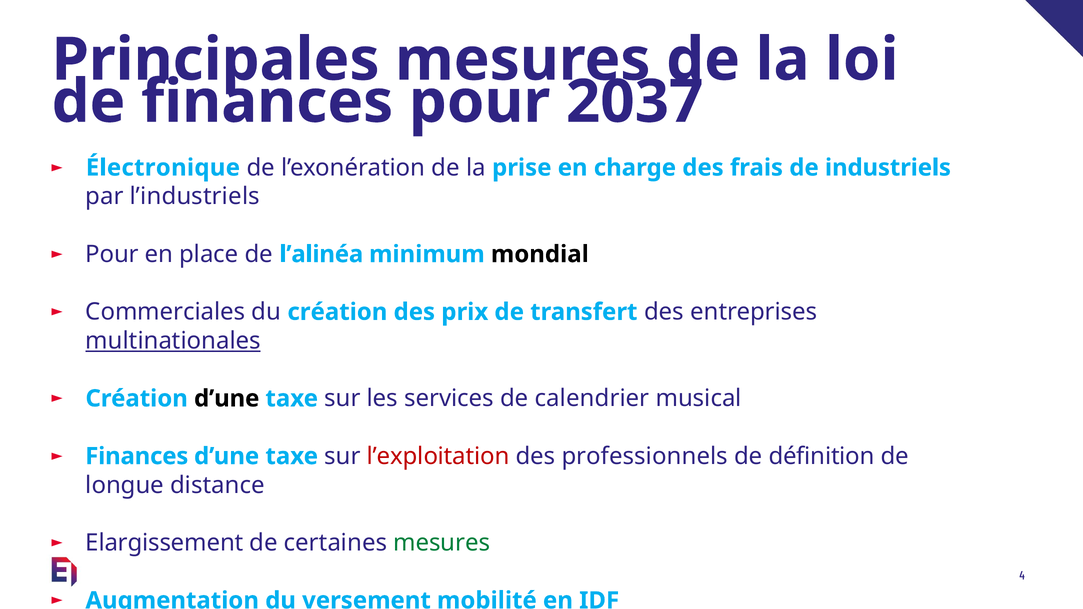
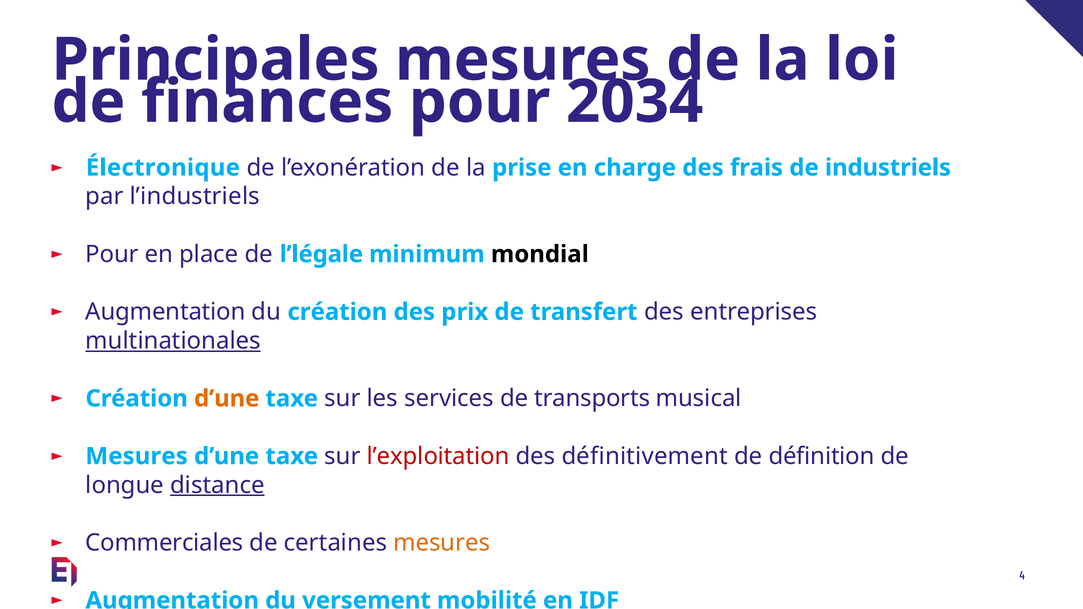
2037: 2037 -> 2034
l’alinéa: l’alinéa -> l’légale
Commerciales at (165, 312): Commerciales -> Augmentation
d’une at (227, 399) colour: black -> orange
calendrier: calendrier -> transports
Finances at (137, 456): Finances -> Mesures
professionnels: professionnels -> définitivement
distance underline: none -> present
Elargissement: Elargissement -> Commerciales
mesures at (442, 543) colour: green -> orange
